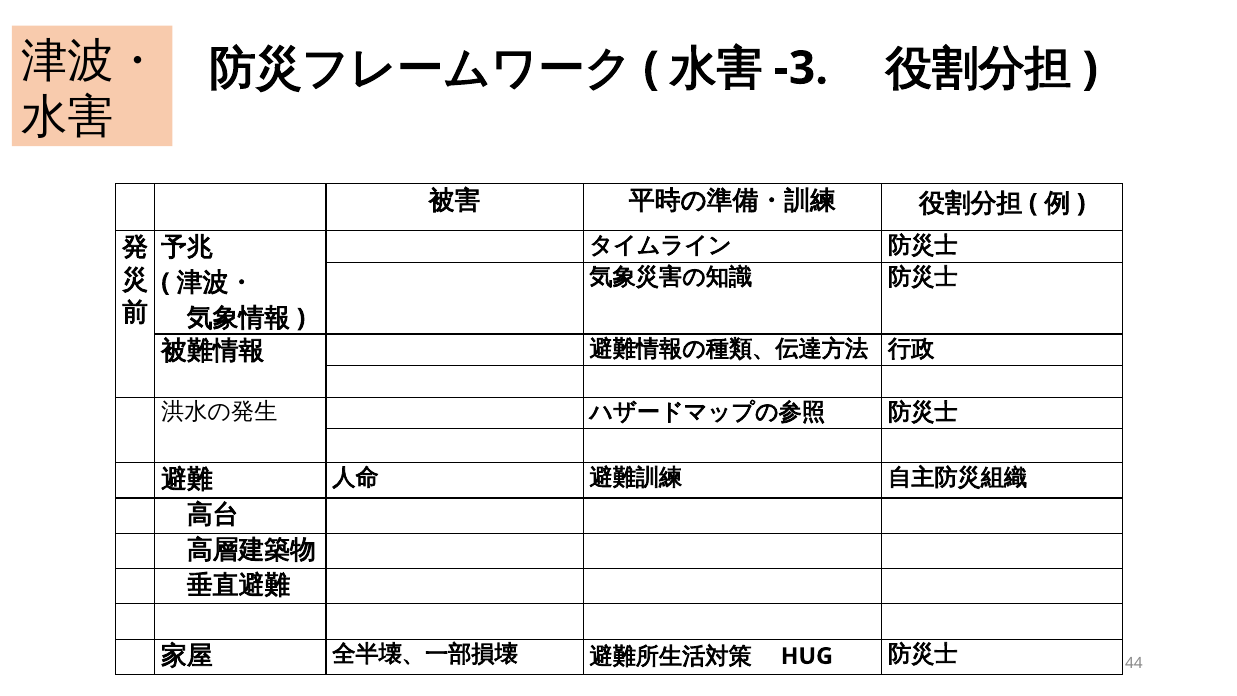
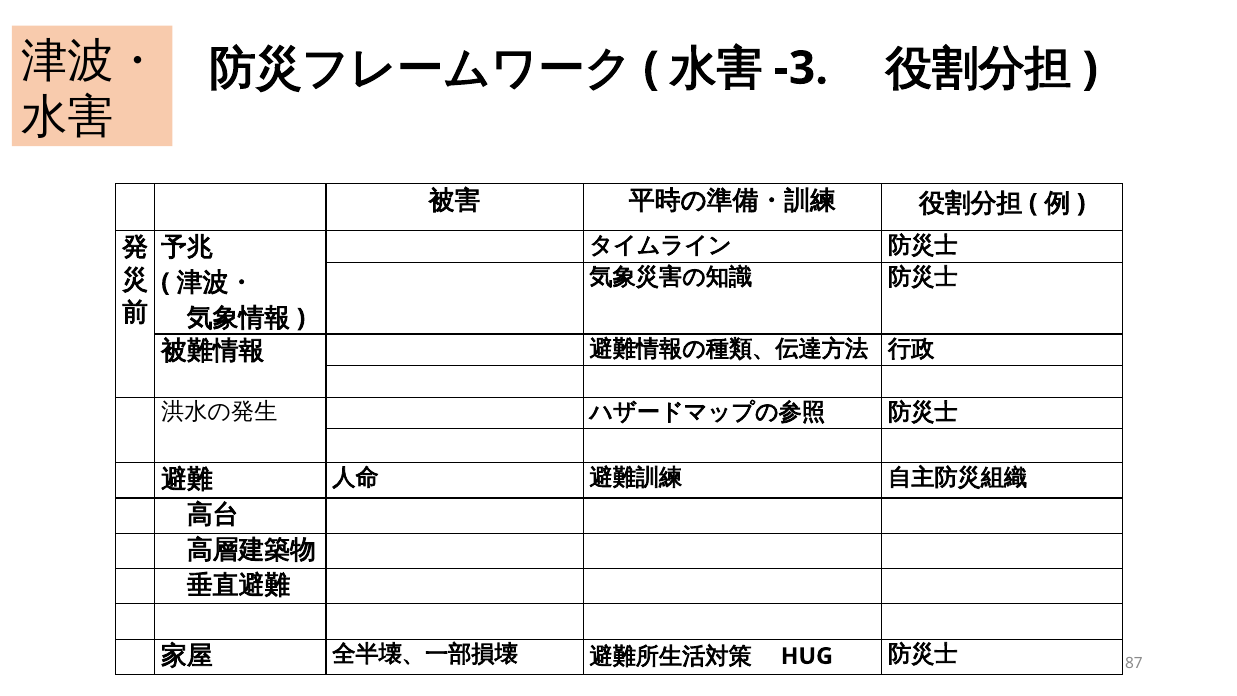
44: 44 -> 87
